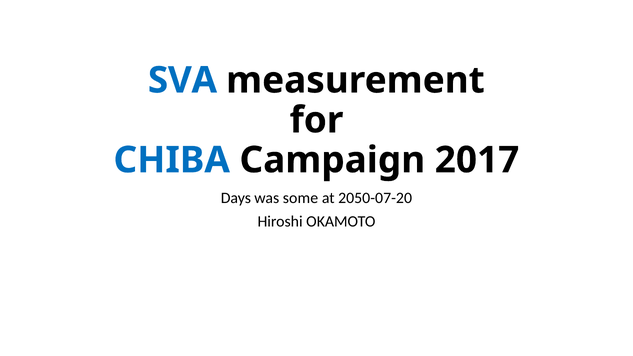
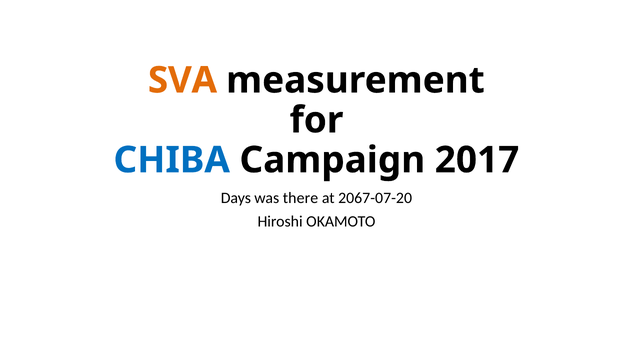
SVA colour: blue -> orange
some: some -> there
2050-07-20: 2050-07-20 -> 2067-07-20
